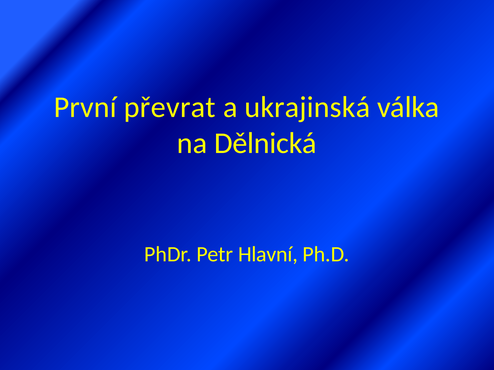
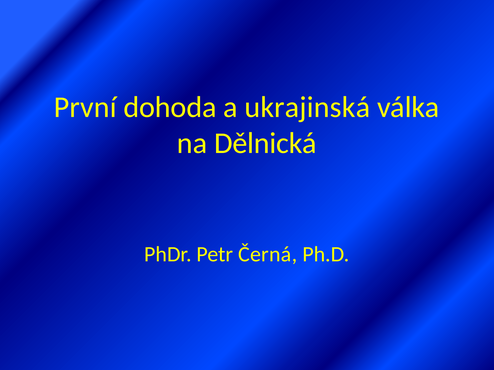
převrat: převrat -> dohoda
Hlavní: Hlavní -> Černá
